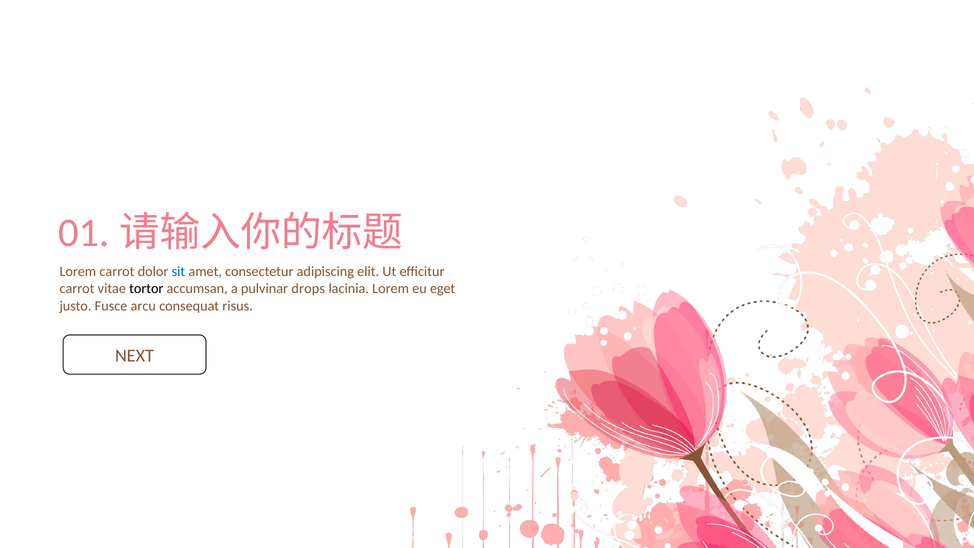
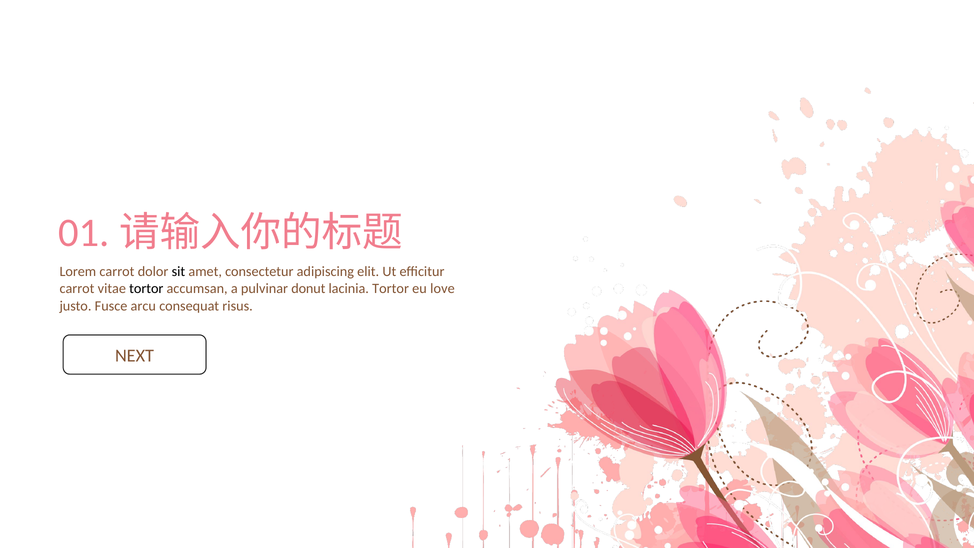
sit colour: blue -> black
drops: drops -> donut
lacinia Lorem: Lorem -> Tortor
eget: eget -> love
